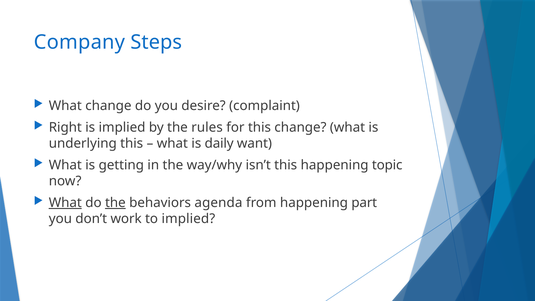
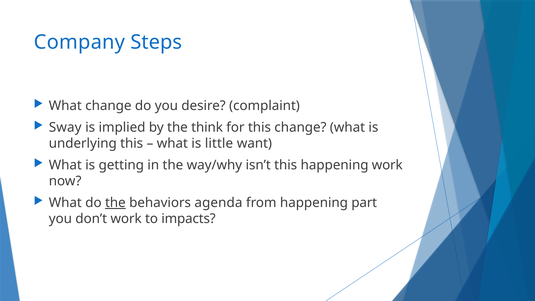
Right: Right -> Sway
rules: rules -> think
daily: daily -> little
happening topic: topic -> work
What at (65, 203) underline: present -> none
to implied: implied -> impacts
